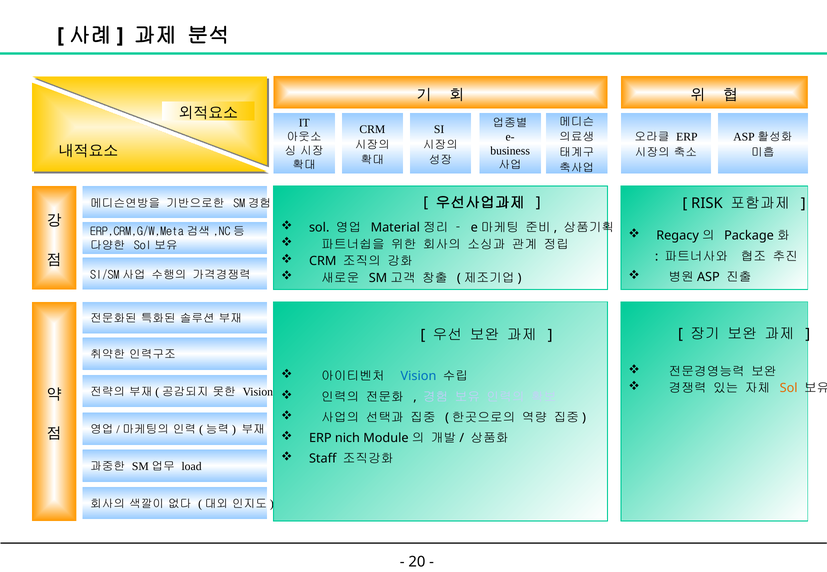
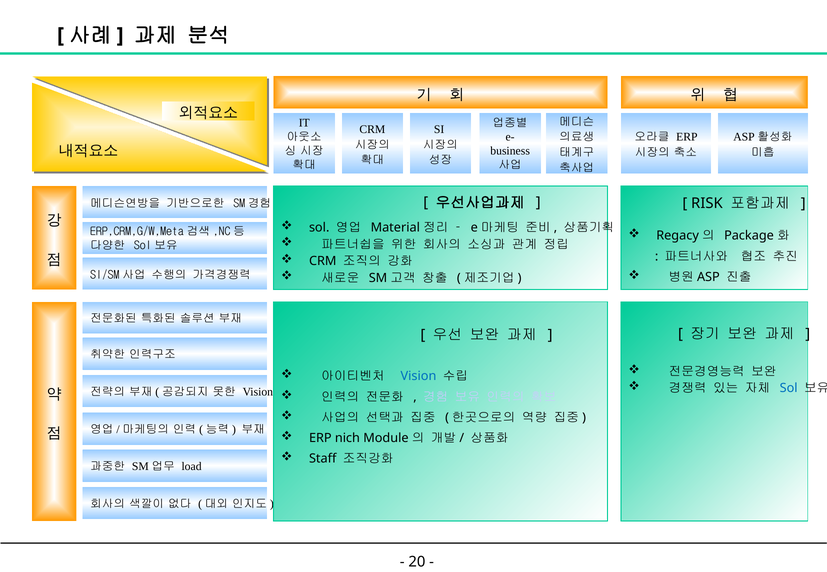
Sol at (789, 389) colour: orange -> blue
